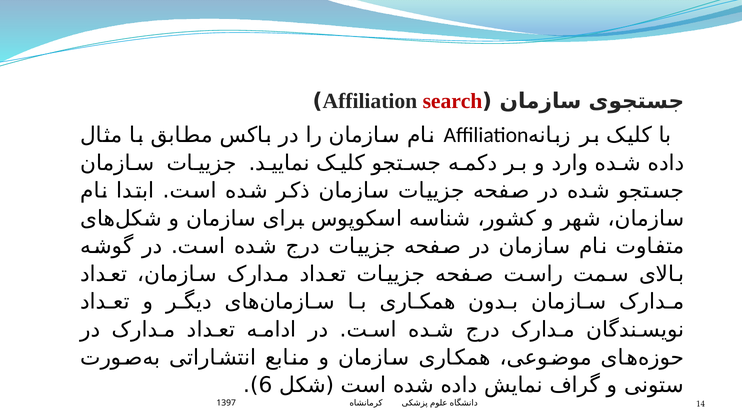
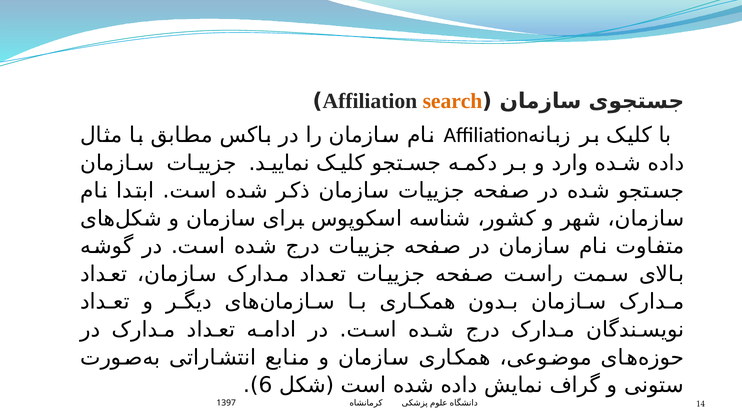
search colour: red -> orange
